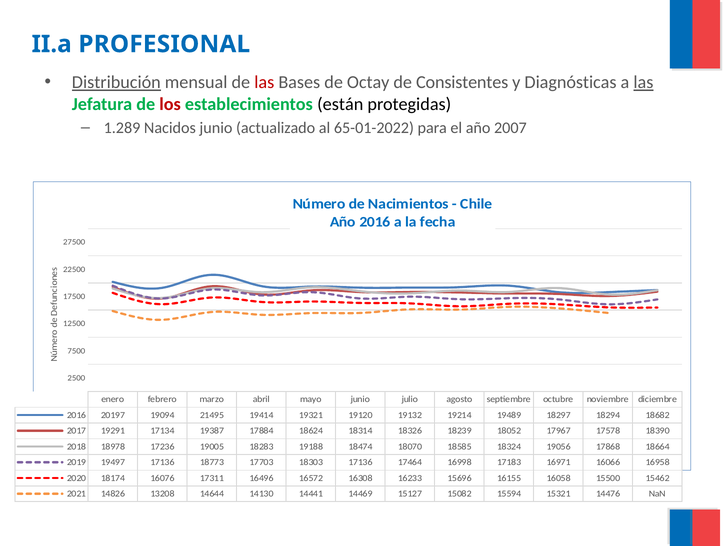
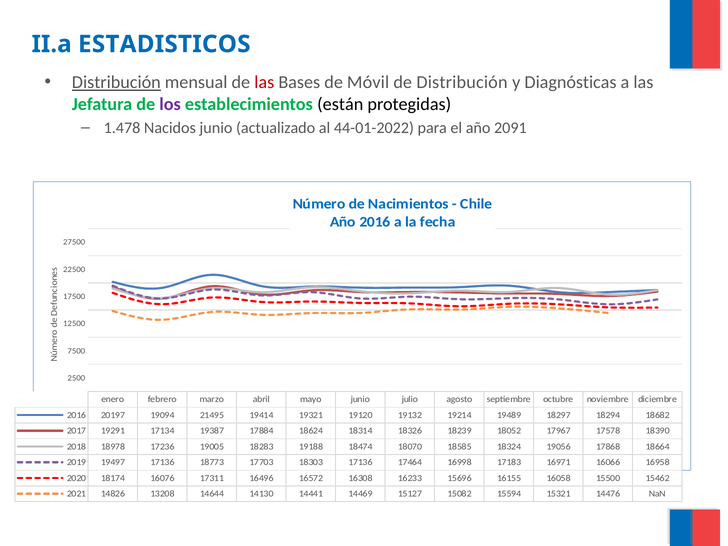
PROFESIONAL: PROFESIONAL -> ESTADISTICOS
Octay: Octay -> Móvil
de Consistentes: Consistentes -> Distribución
las at (643, 82) underline: present -> none
los colour: red -> purple
1.289: 1.289 -> 1.478
65-01-2022: 65-01-2022 -> 44-01-2022
2007: 2007 -> 2091
